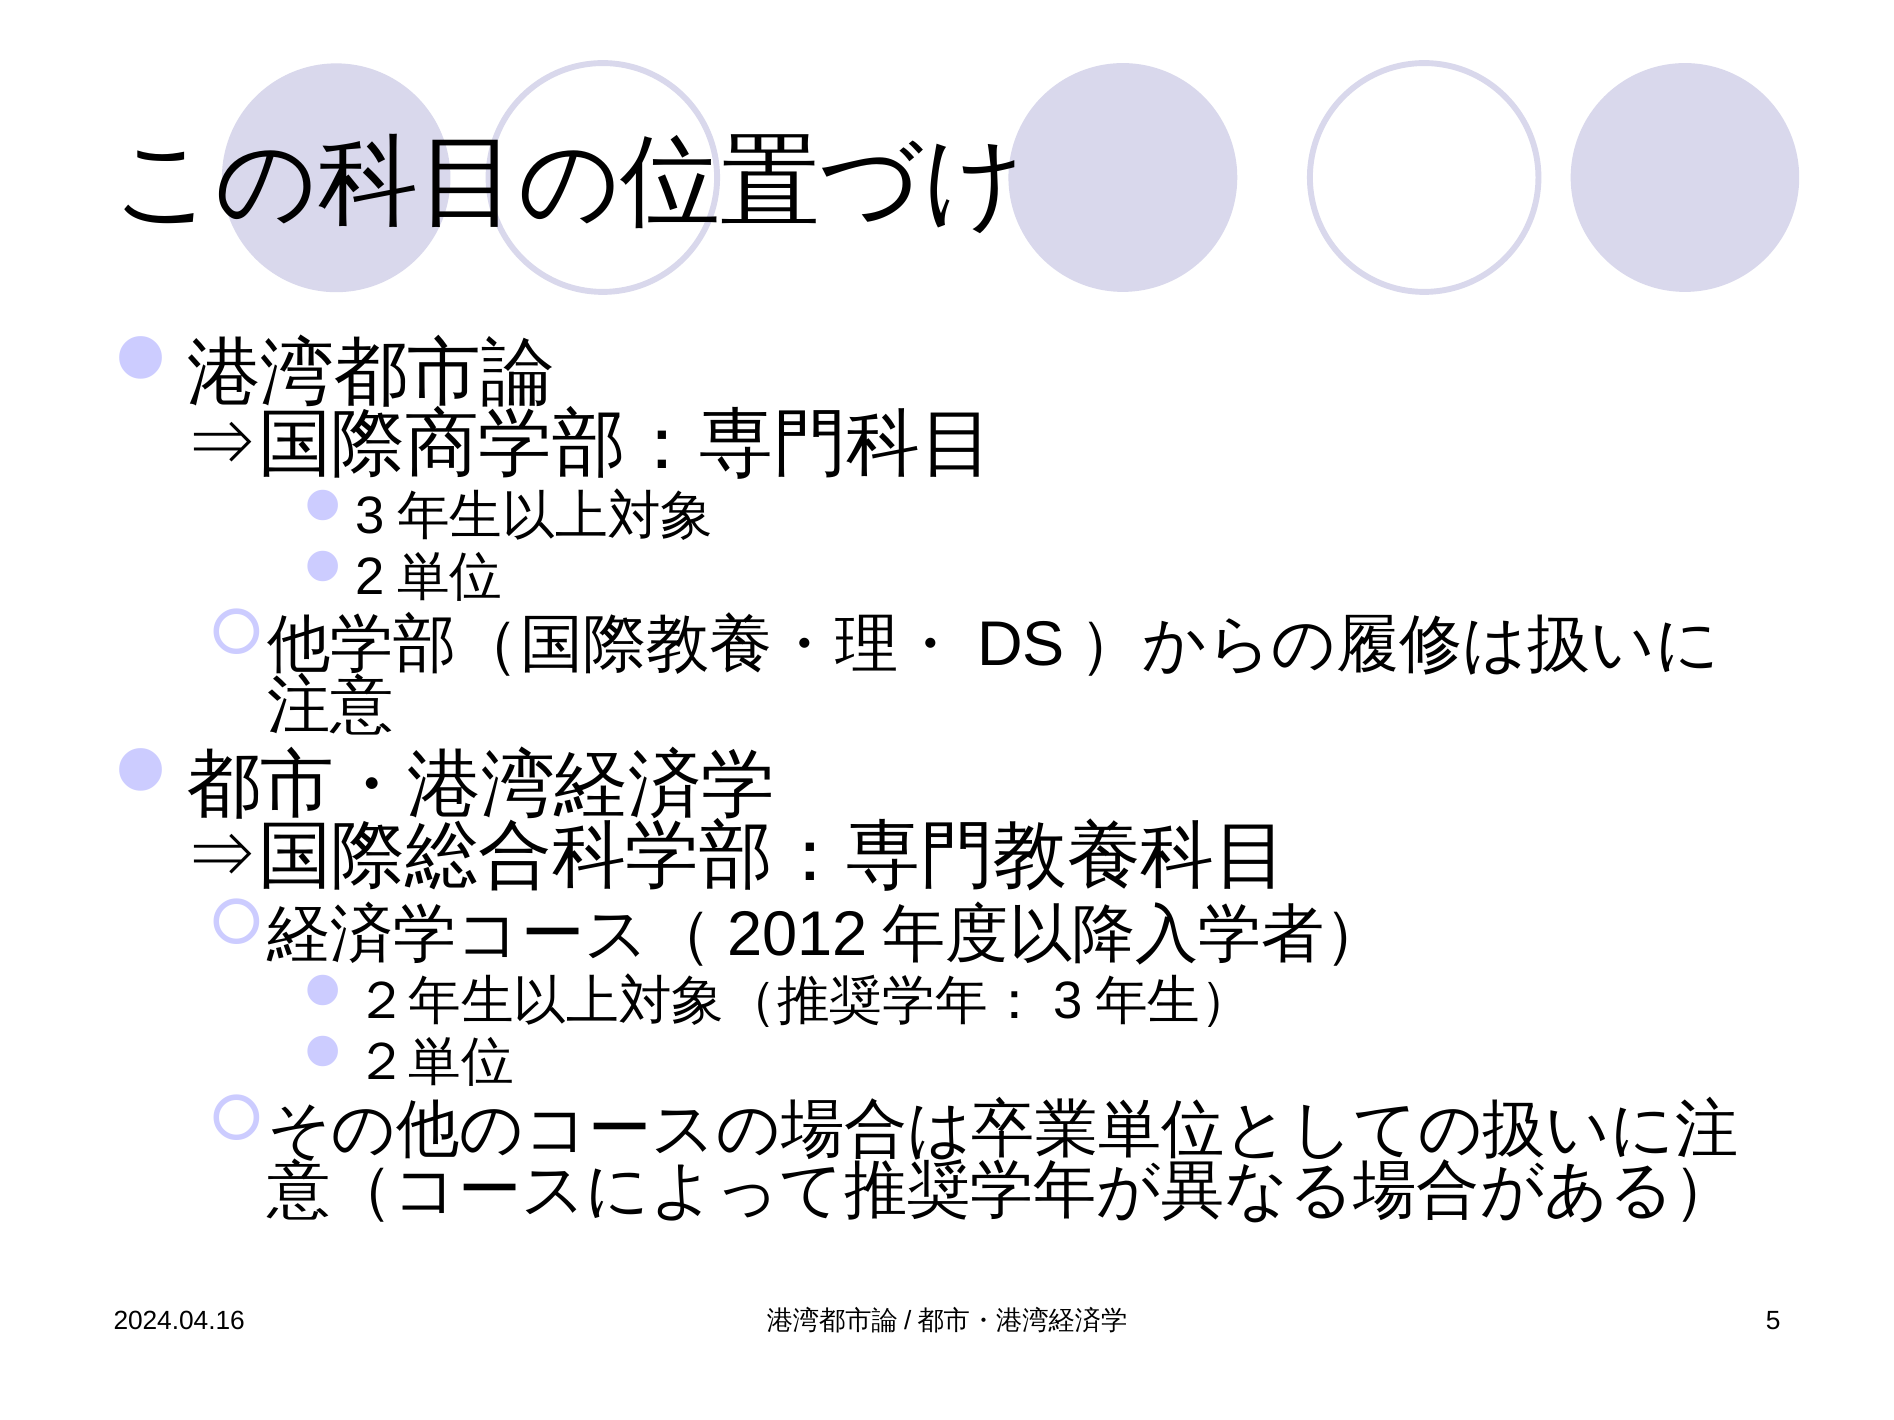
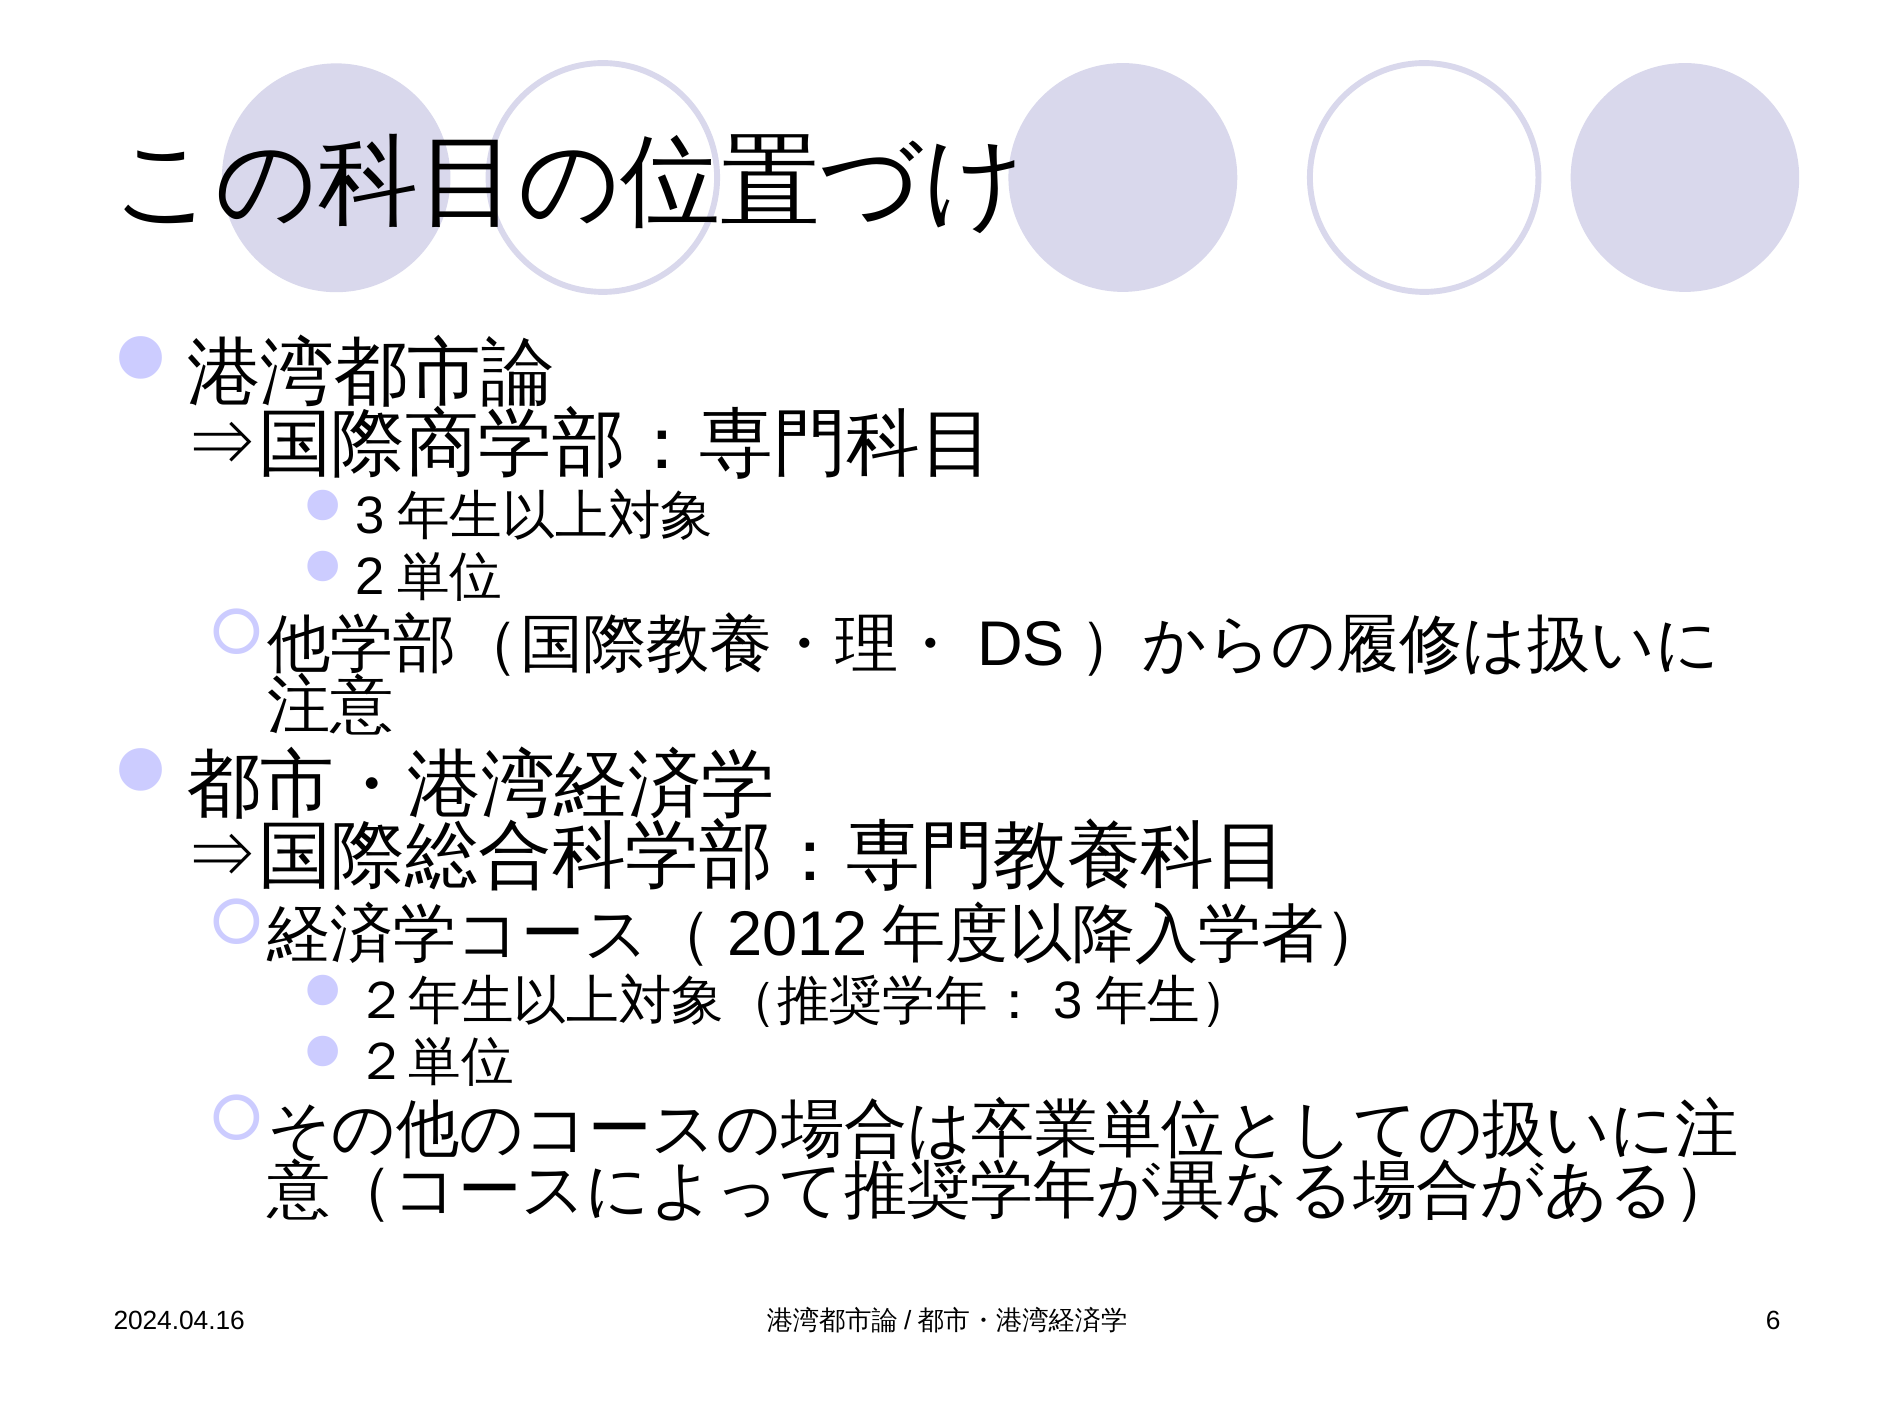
5: 5 -> 6
